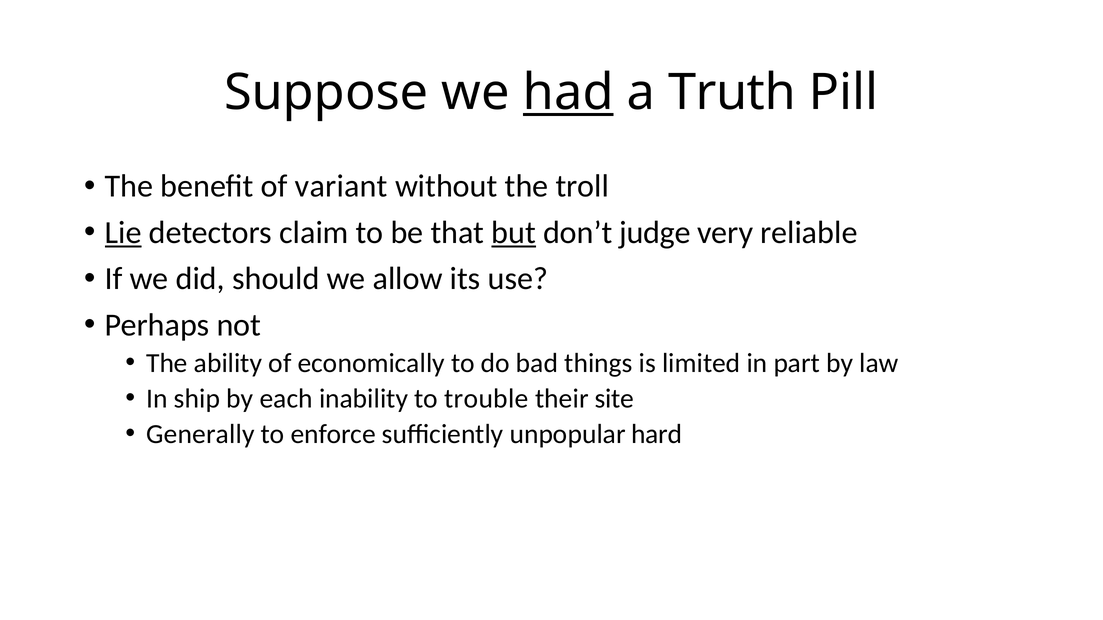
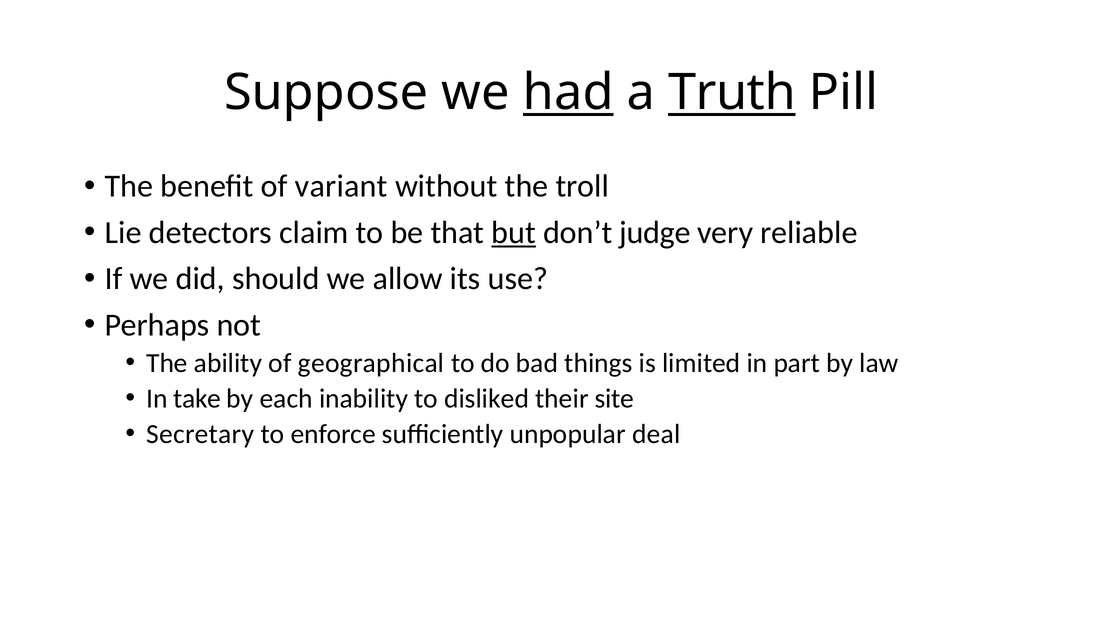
Truth underline: none -> present
Lie underline: present -> none
economically: economically -> geographical
ship: ship -> take
trouble: trouble -> disliked
Generally: Generally -> Secretary
hard: hard -> deal
